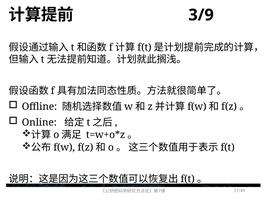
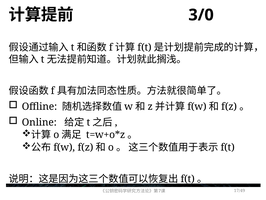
3/9: 3/9 -> 3/0
